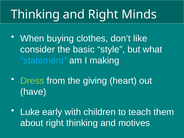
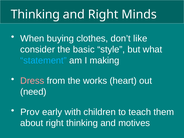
Dress colour: light green -> pink
giving: giving -> works
have: have -> need
Luke: Luke -> Prov
